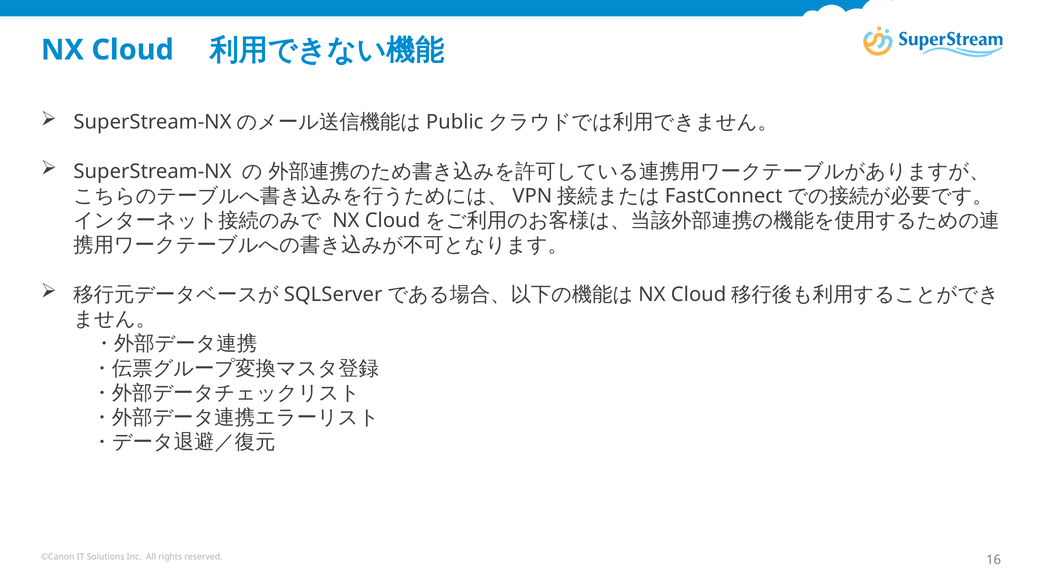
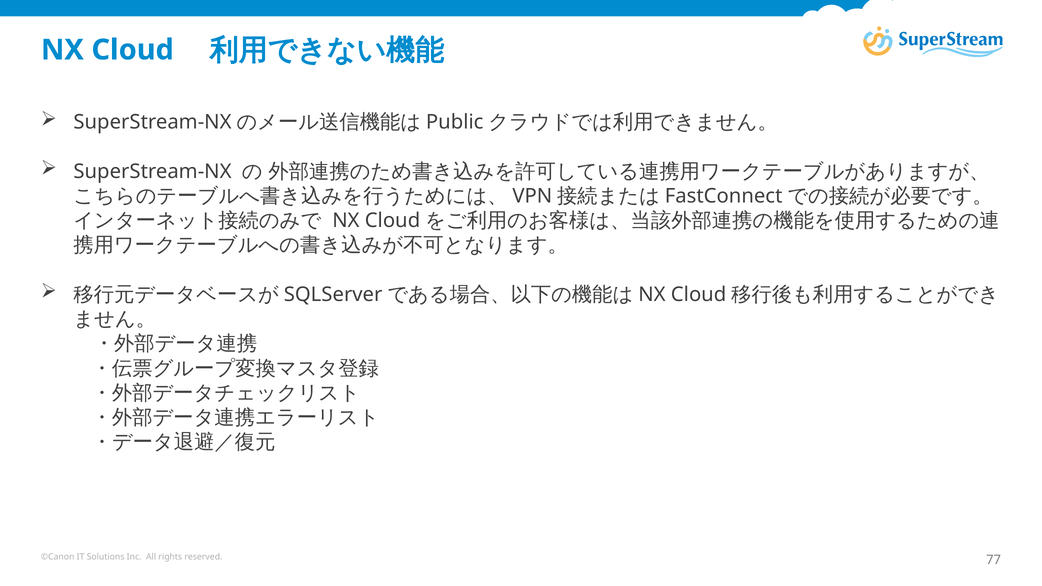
16: 16 -> 77
